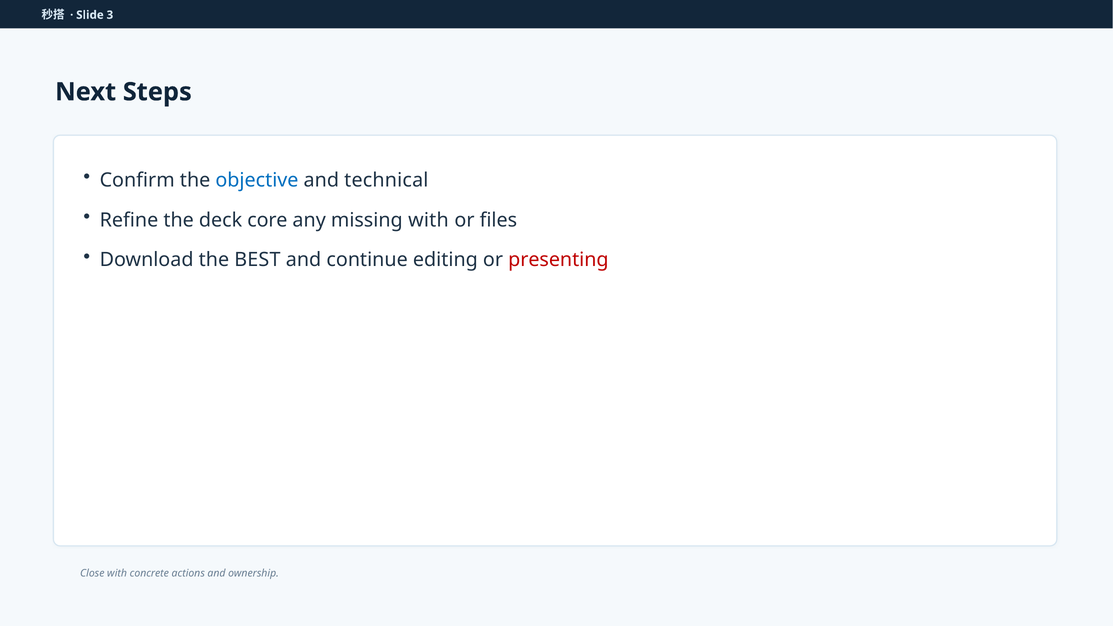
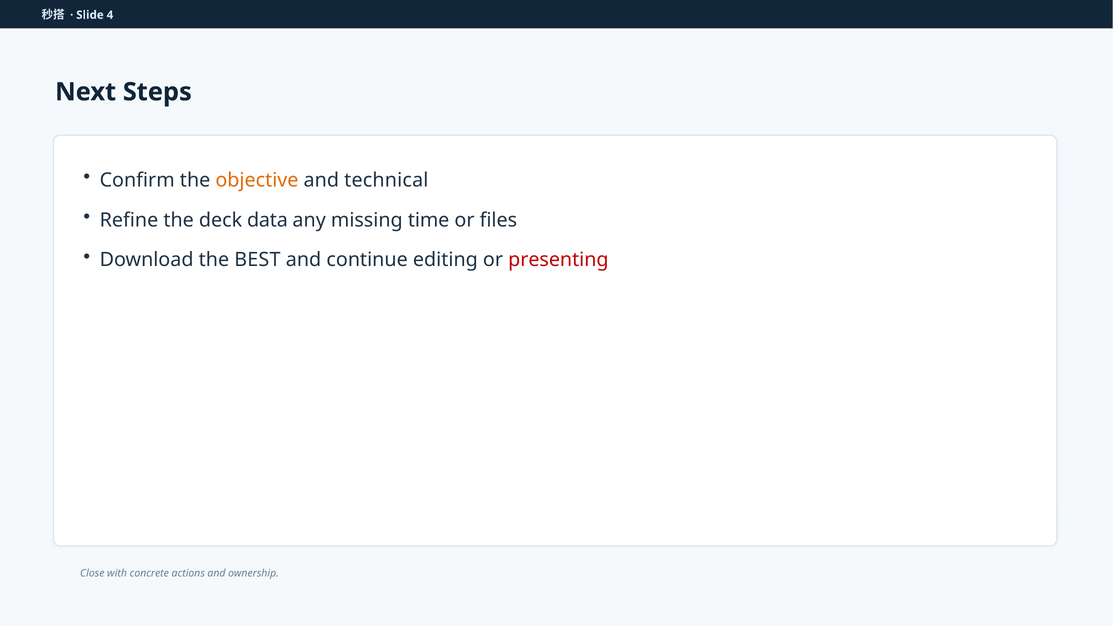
3: 3 -> 4
objective colour: blue -> orange
core: core -> data
missing with: with -> time
